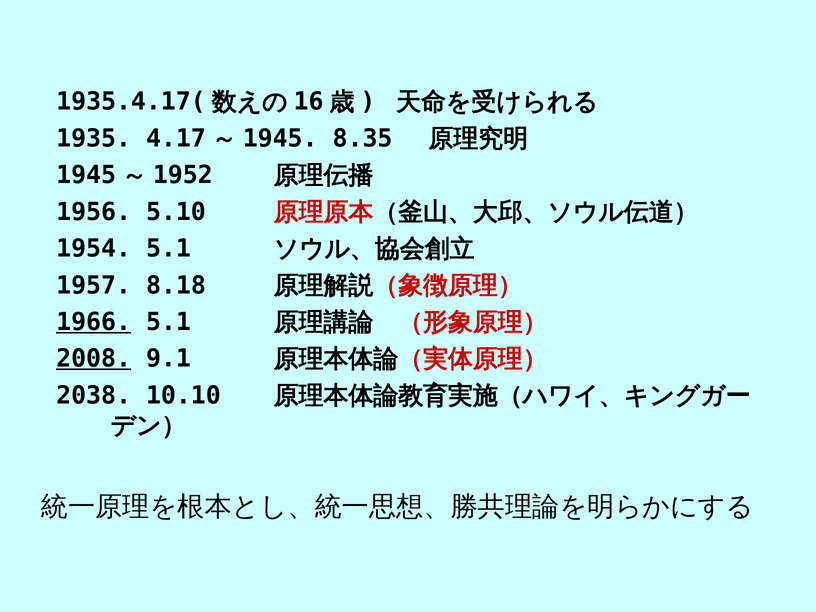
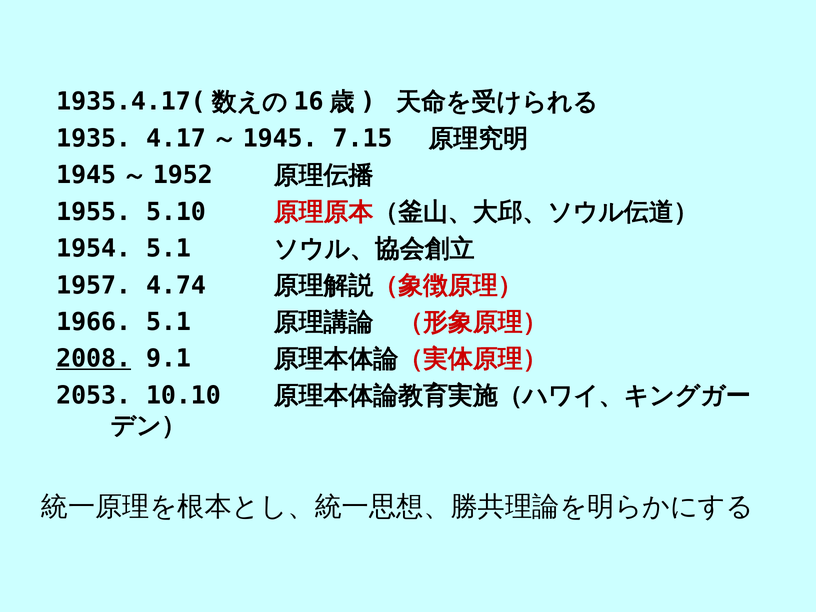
8.35: 8.35 -> 7.15
1956: 1956 -> 1955
8.18: 8.18 -> 4.74
1966 underline: present -> none
2038: 2038 -> 2053
